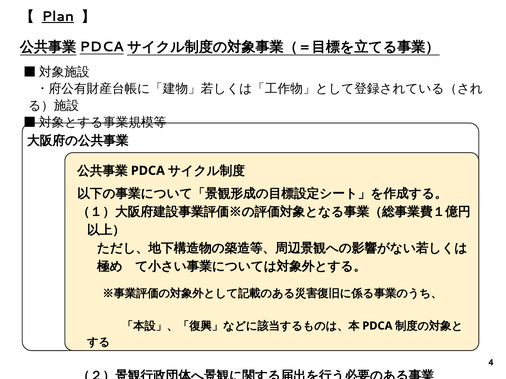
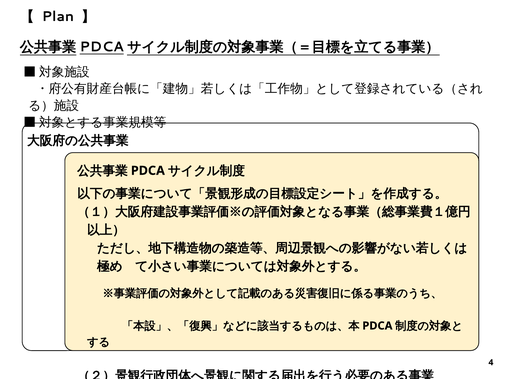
Plan underline: present -> none
